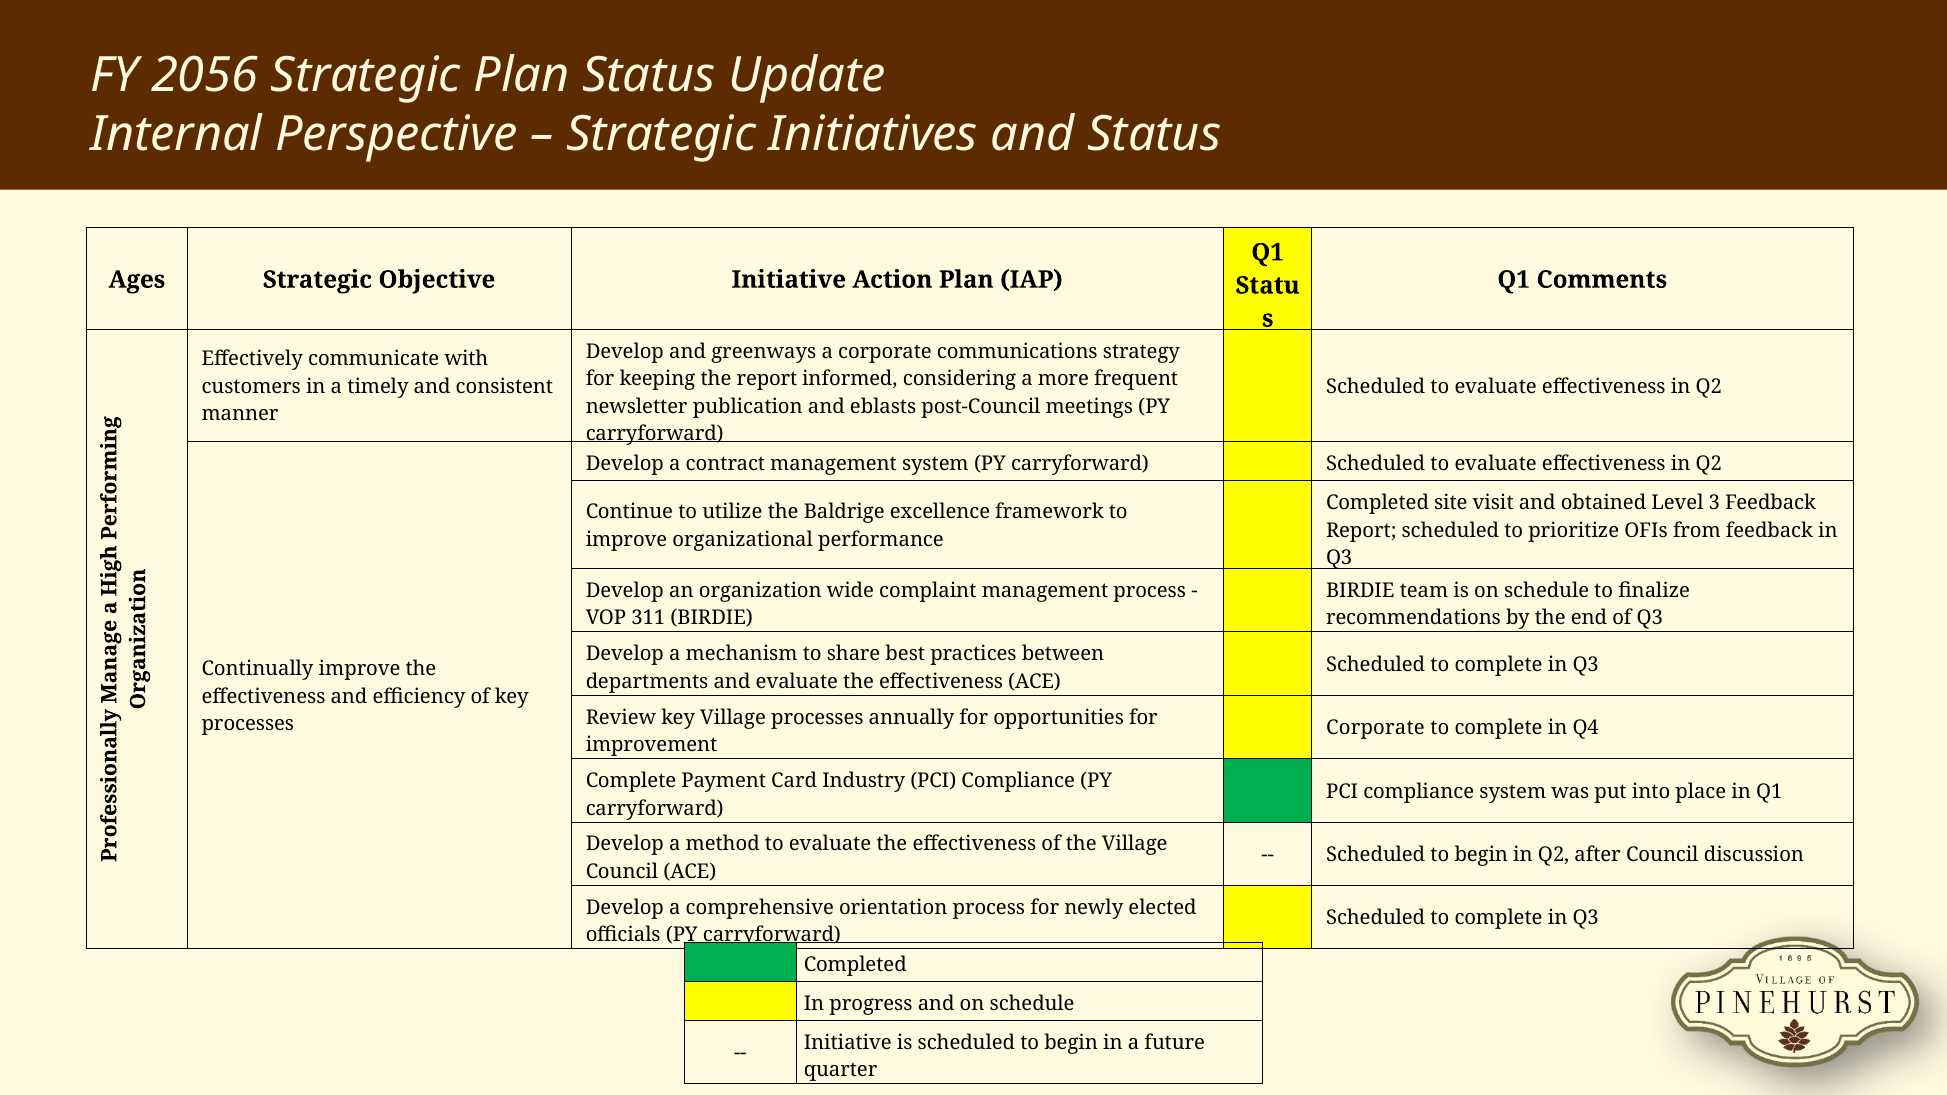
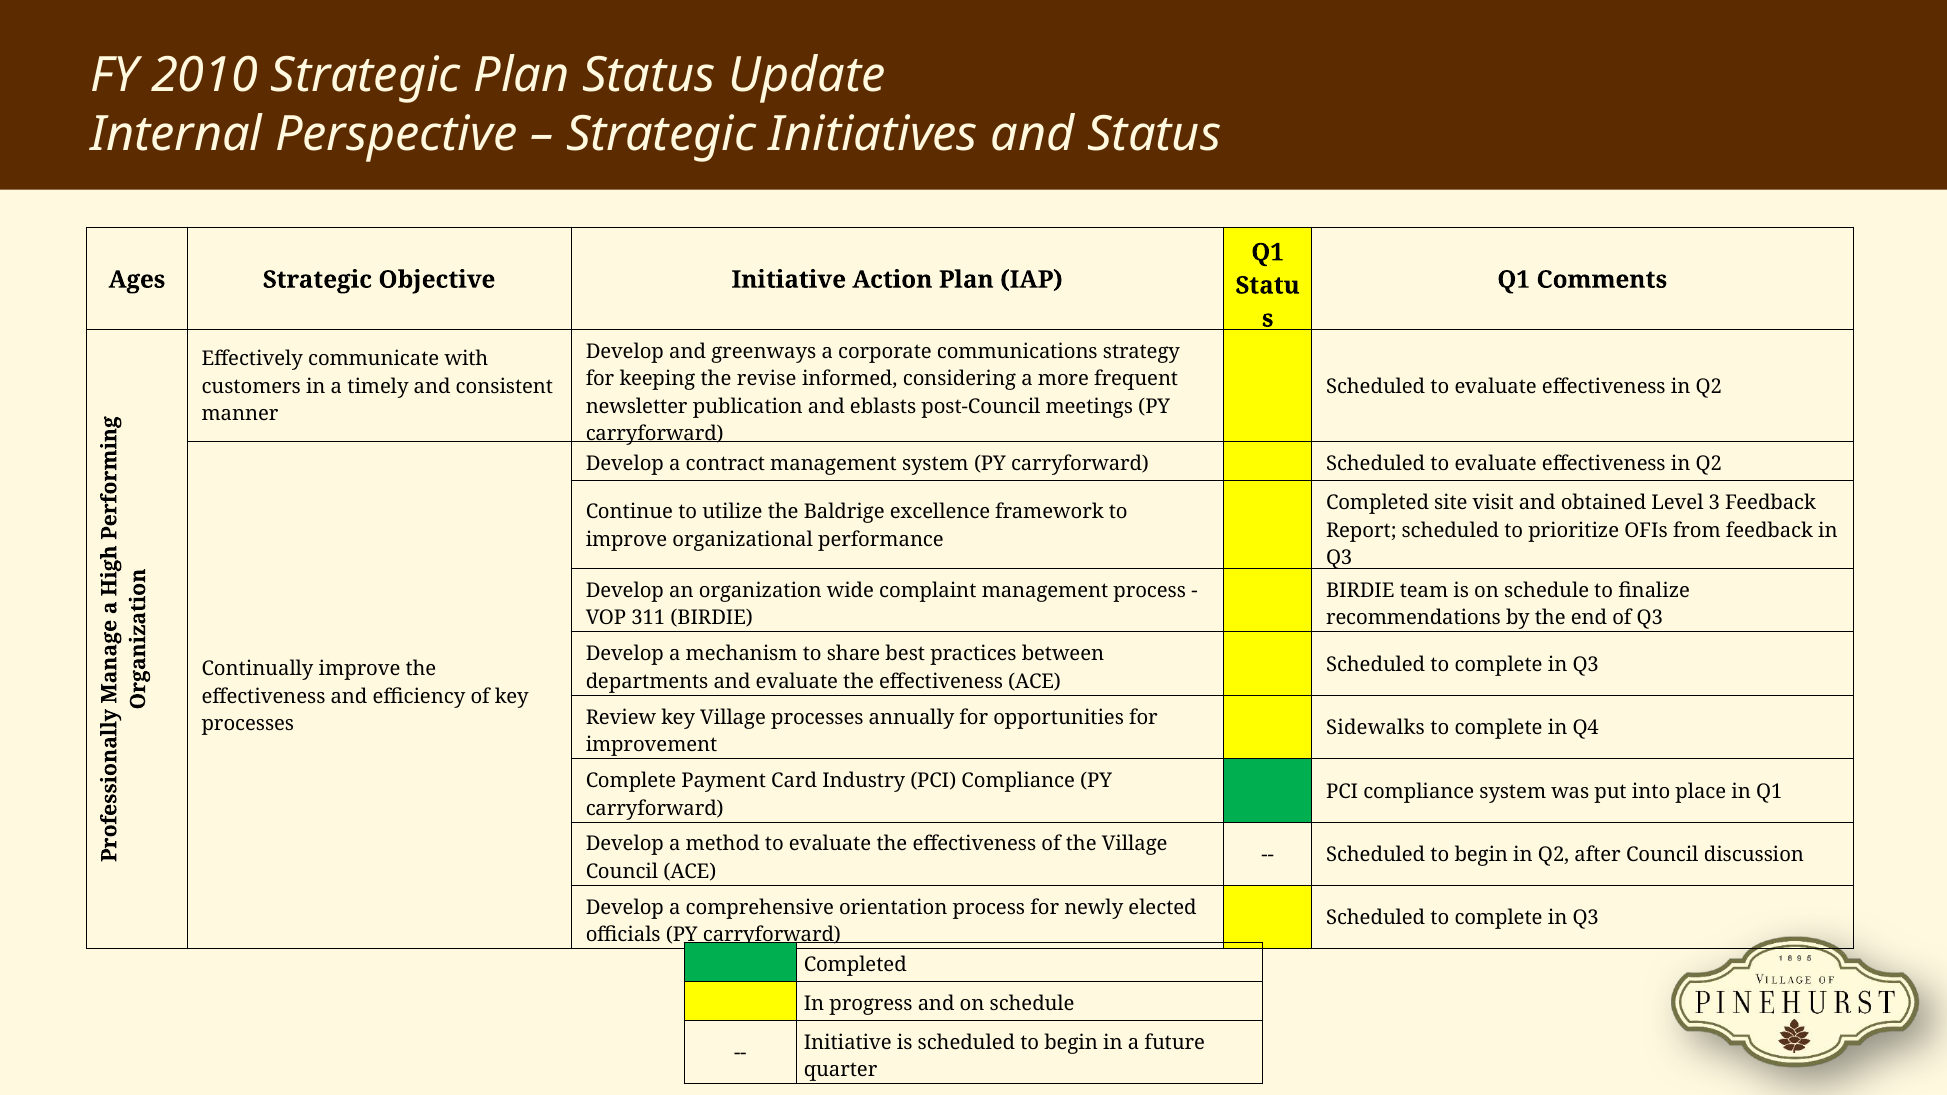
2056: 2056 -> 2010
the report: report -> revise
Corporate at (1375, 728): Corporate -> Sidewalks
